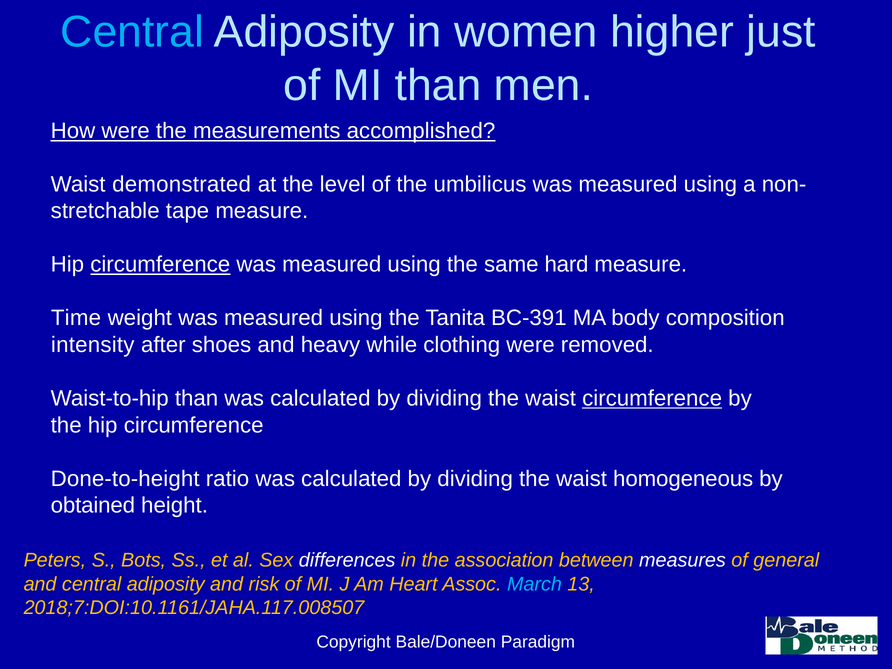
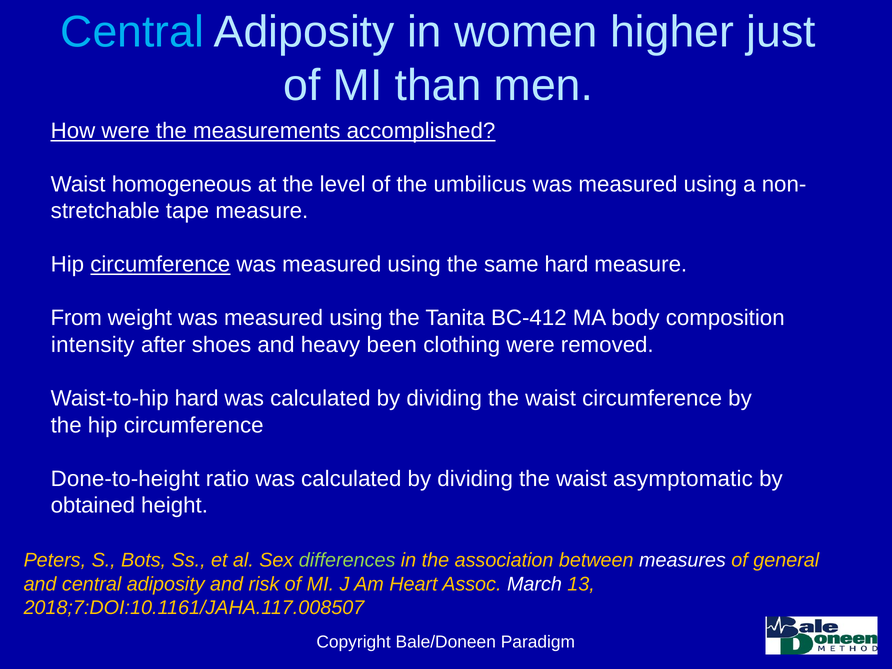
demonstrated: demonstrated -> homogeneous
Time: Time -> From
BC-391: BC-391 -> BC-412
while: while -> been
Waist-to-hip than: than -> hard
circumference at (652, 398) underline: present -> none
homogeneous: homogeneous -> asymptomatic
differences colour: white -> light green
March colour: light blue -> white
